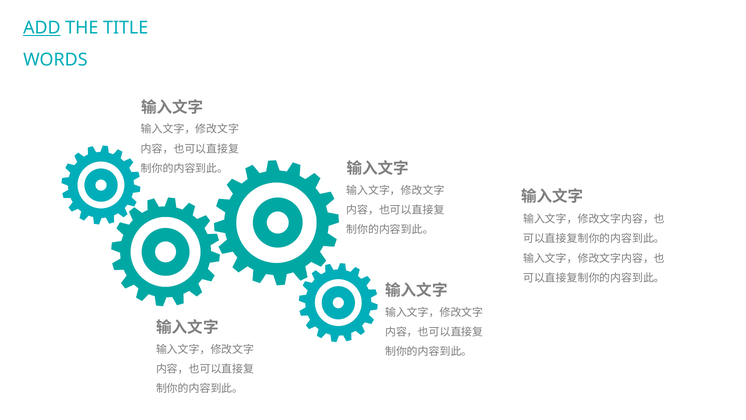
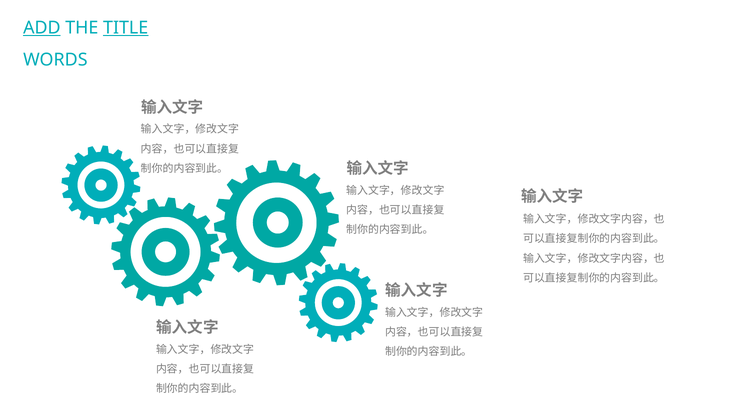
TITLE underline: none -> present
